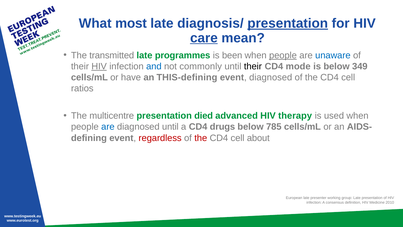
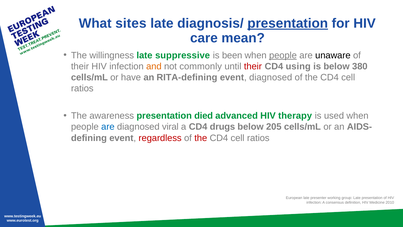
most: most -> sites
care underline: present -> none
transmitted: transmitted -> willingness
programmes: programmes -> suppressive
unaware colour: blue -> black
HIV at (99, 66) underline: present -> none
and colour: blue -> orange
their at (253, 66) colour: black -> red
mode: mode -> using
349: 349 -> 380
THIS-defining: THIS-defining -> RITA-defining
multicentre: multicentre -> awareness
diagnosed until: until -> viral
785: 785 -> 205
about at (258, 138): about -> ratios
